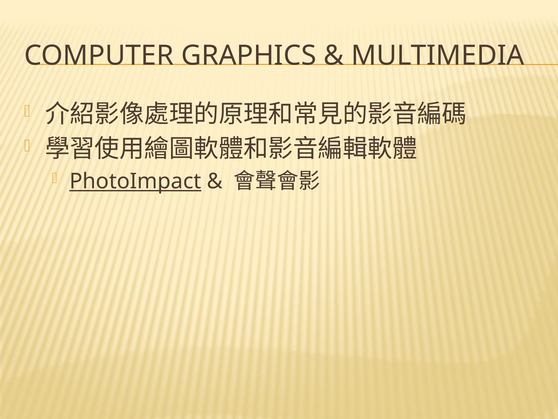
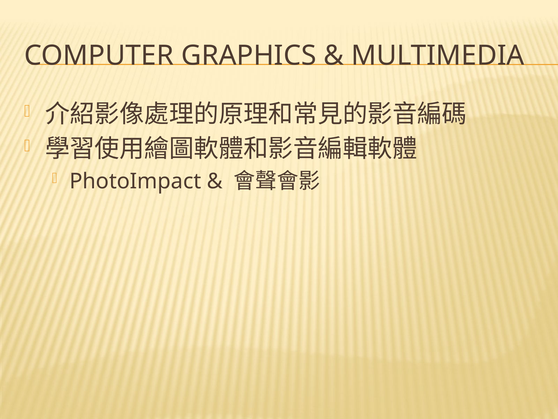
PhotoImpact underline: present -> none
